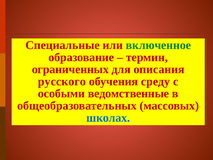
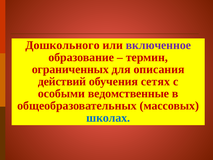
Специальные: Специальные -> Дошкольного
включенное colour: green -> purple
русского: русского -> действий
среду: среду -> сетях
